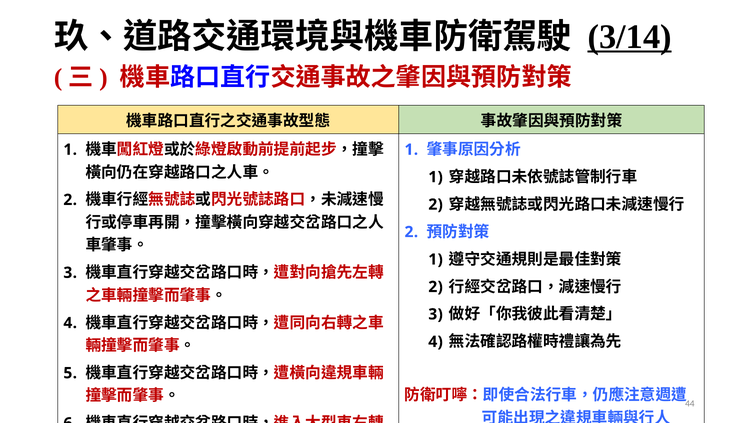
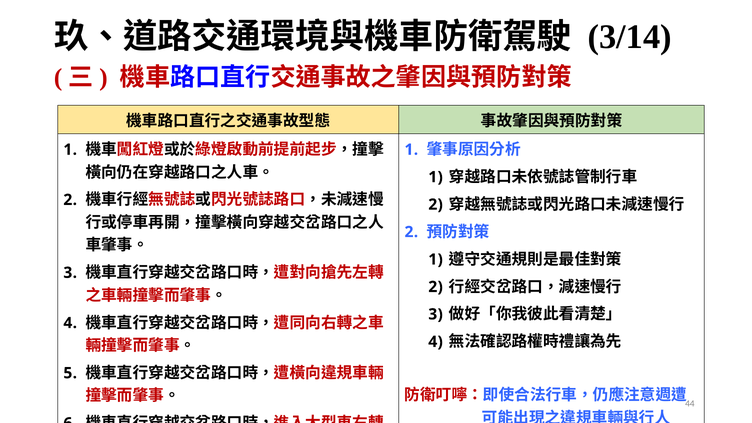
3/14 underline: present -> none
